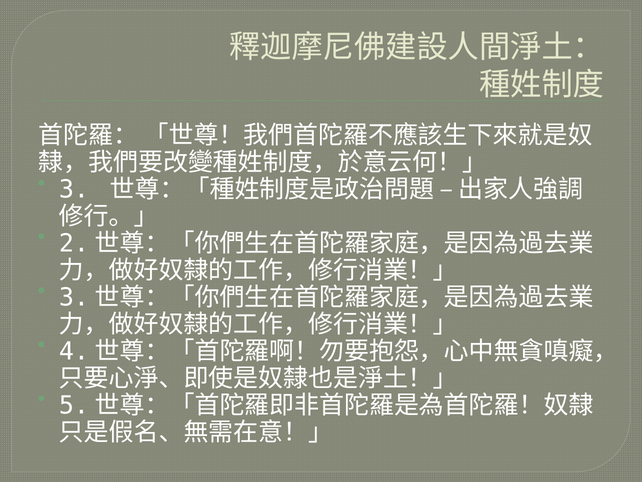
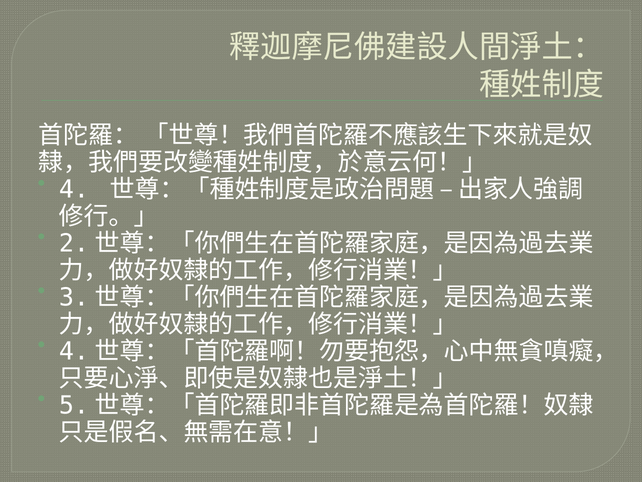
3: 3 -> 4
